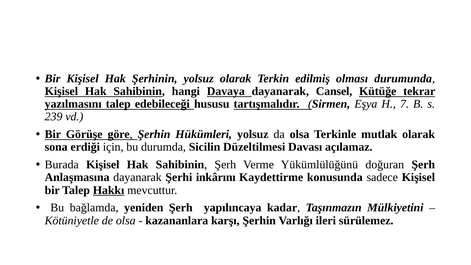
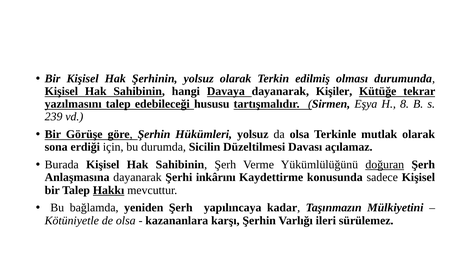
Cansel: Cansel -> Kişiler
7: 7 -> 8
doğuran underline: none -> present
